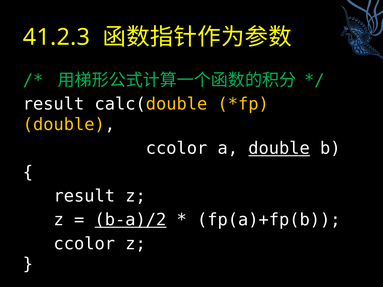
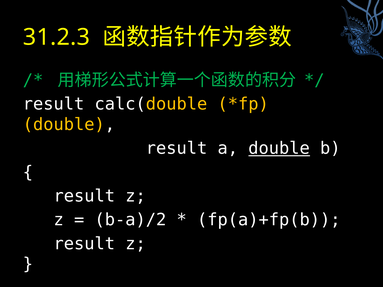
41.2.3: 41.2.3 -> 31.2.3
ccolor at (177, 148): ccolor -> result
b-a)/2 underline: present -> none
ccolor at (84, 244): ccolor -> result
